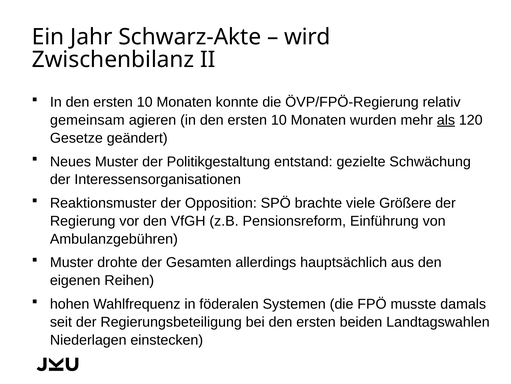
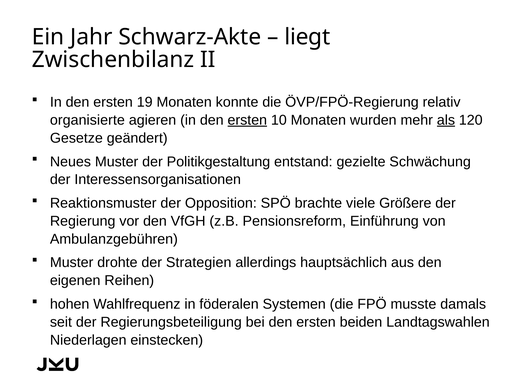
wird: wird -> liegt
10 at (145, 102): 10 -> 19
gemeinsam: gemeinsam -> organisierte
ersten at (247, 120) underline: none -> present
Gesamten: Gesamten -> Strategien
